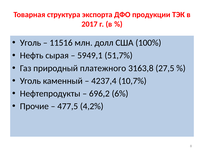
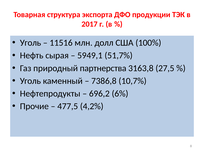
платежного: платежного -> партнерства
4237,4: 4237,4 -> 7386,8
